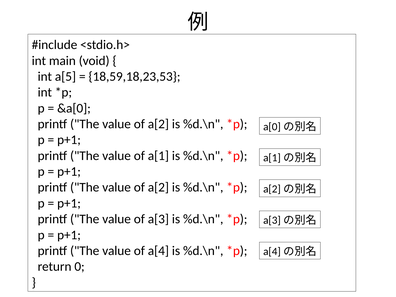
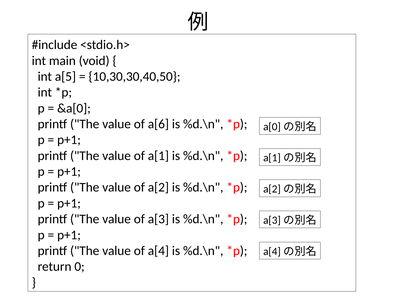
18,59,18,23,53: 18,59,18,23,53 -> 10,30,30,40,50
a[2 at (158, 124): a[2 -> a[6
